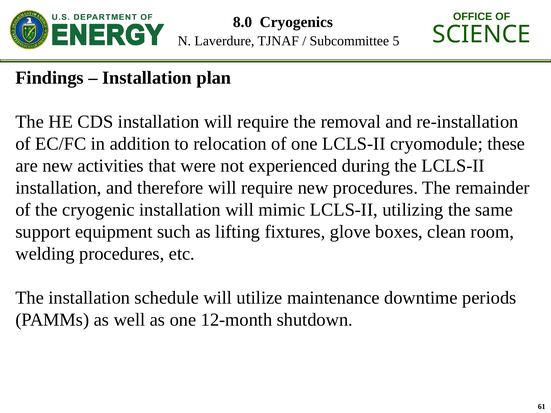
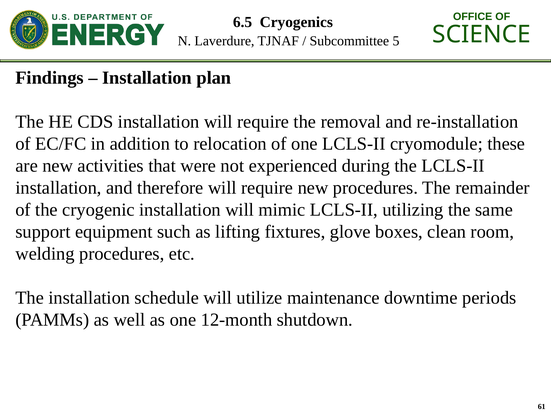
8.0: 8.0 -> 6.5
